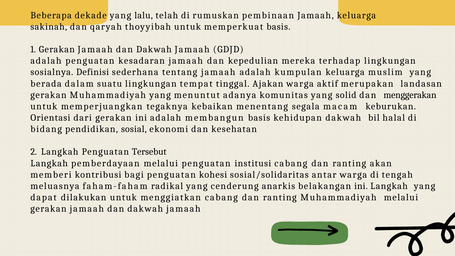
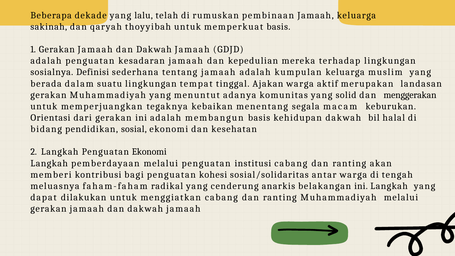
Penguatan Tersebut: Tersebut -> Ekonomi
